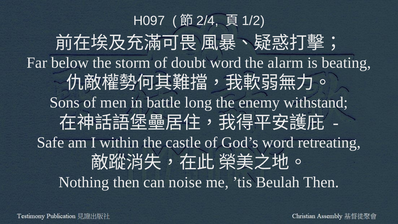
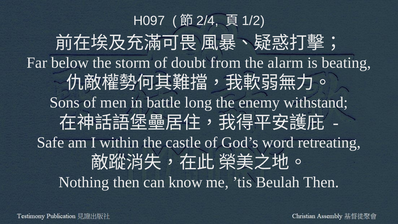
doubt word: word -> from
noise: noise -> know
